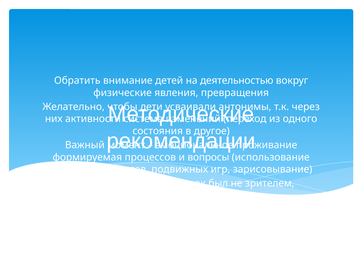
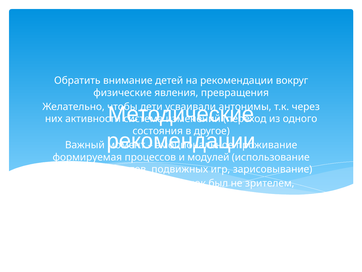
на деятельностью: деятельностью -> рекомендации
вопросы: вопросы -> модулей
